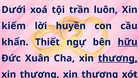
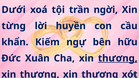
luôn: luôn -> ngời
kiếm: kiếm -> từng
Thiết: Thiết -> Kiếm
hữu underline: present -> none
